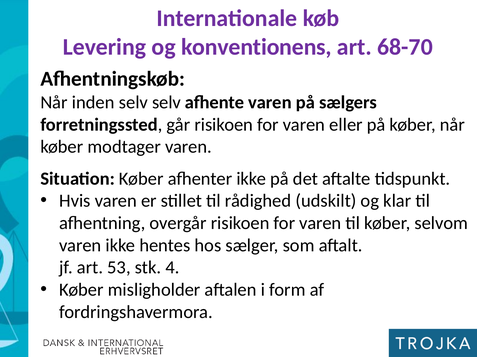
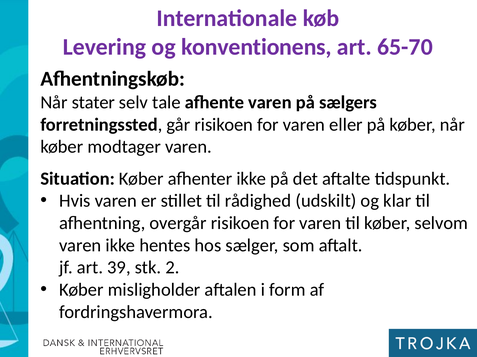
68-70: 68-70 -> 65-70
inden: inden -> stater
selv selv: selv -> tale
53: 53 -> 39
4: 4 -> 2
